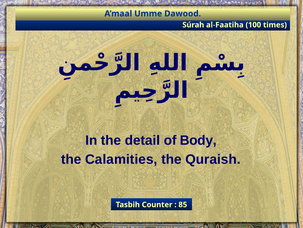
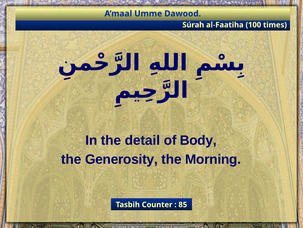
Calamities: Calamities -> Generosity
Quraish: Quraish -> Morning
